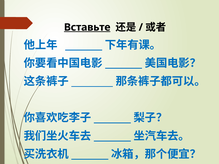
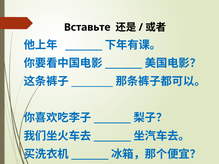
Вставьте underline: present -> none
